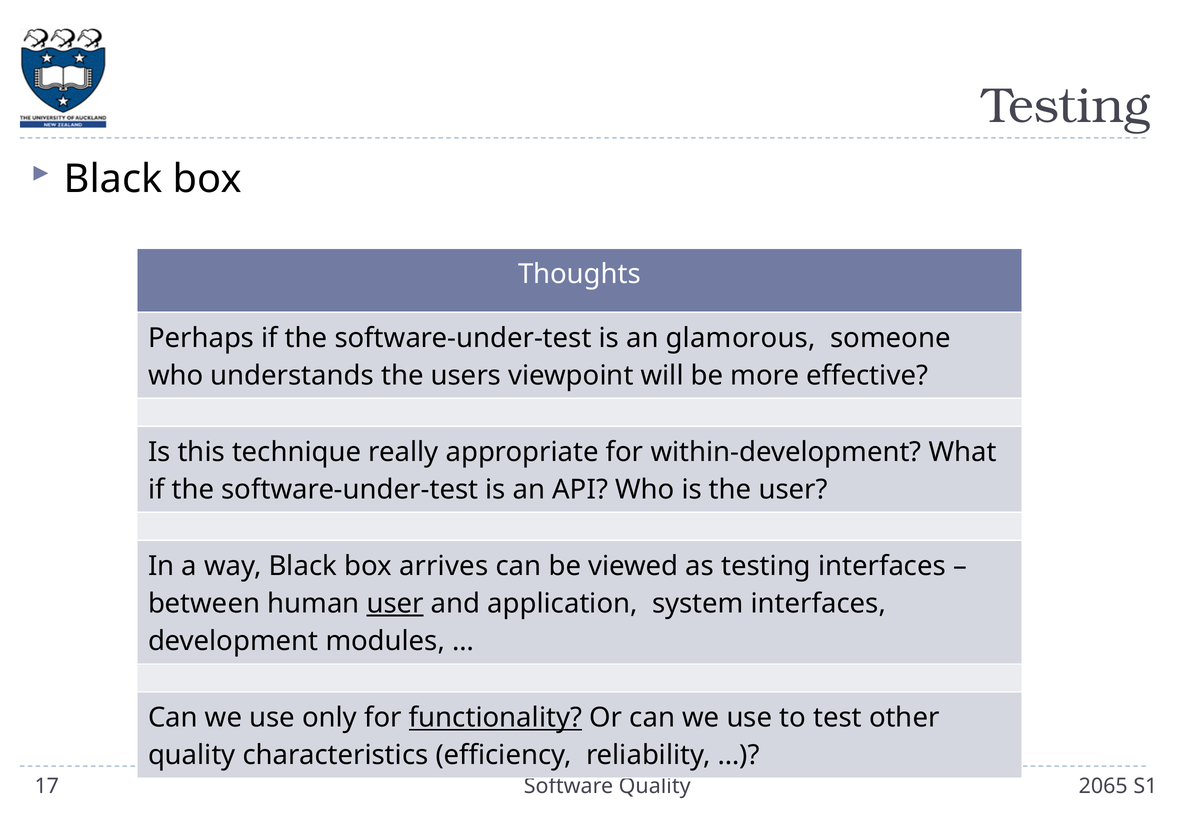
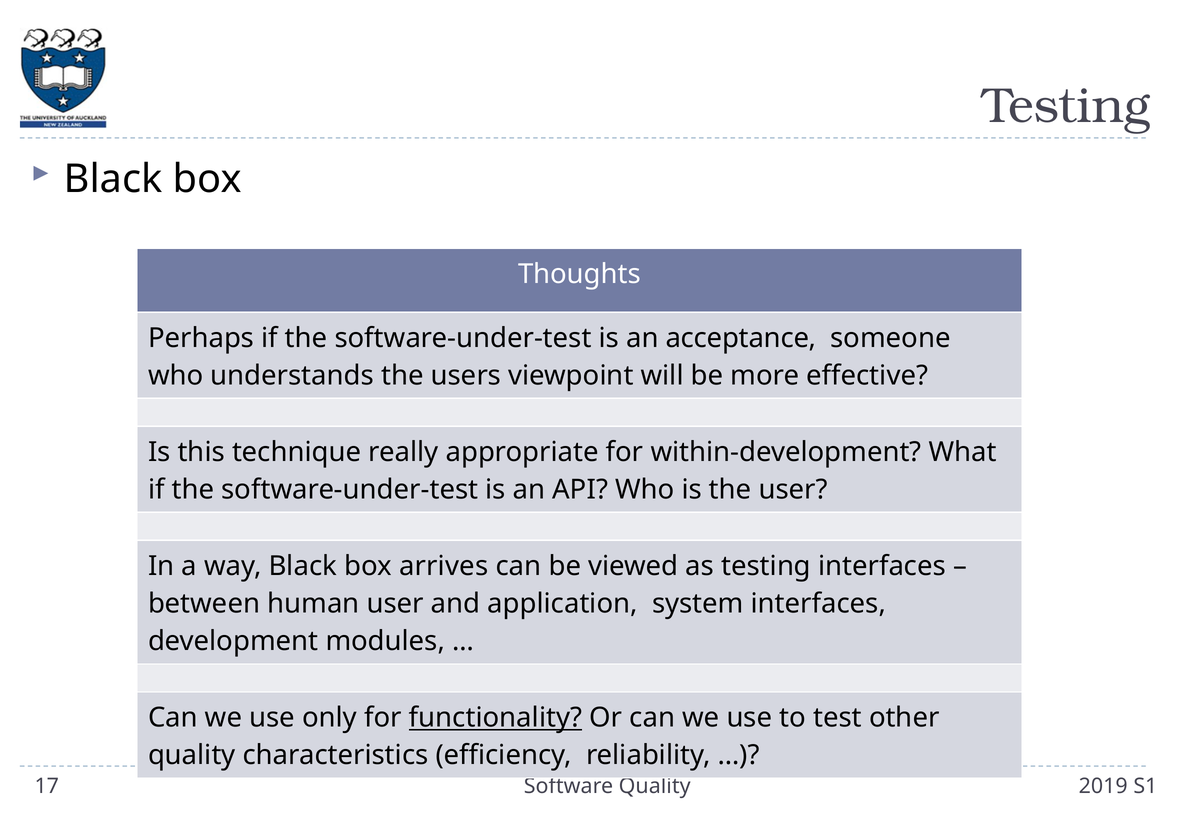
glamorous: glamorous -> acceptance
user at (395, 603) underline: present -> none
2065: 2065 -> 2019
